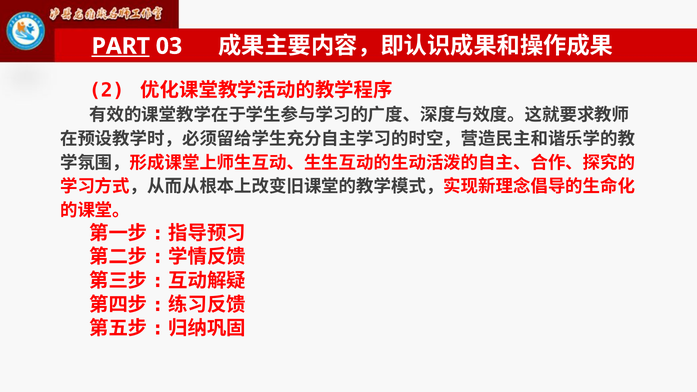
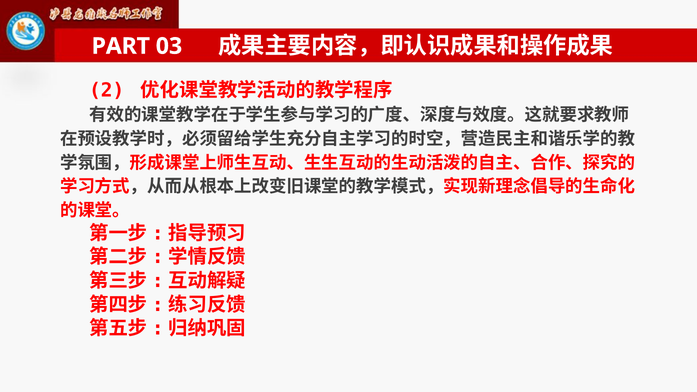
PART underline: present -> none
